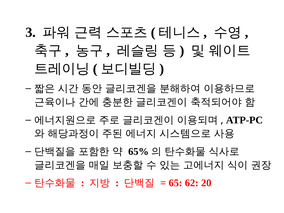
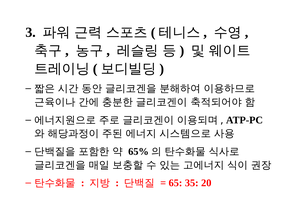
62: 62 -> 35
